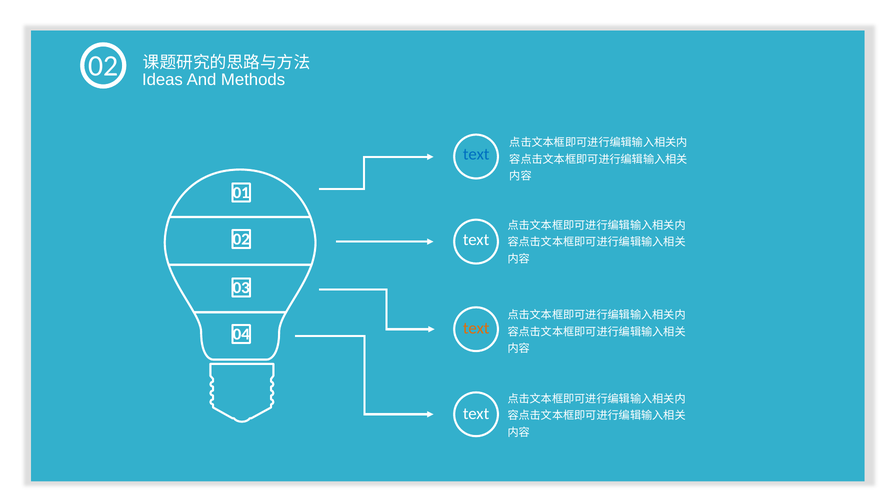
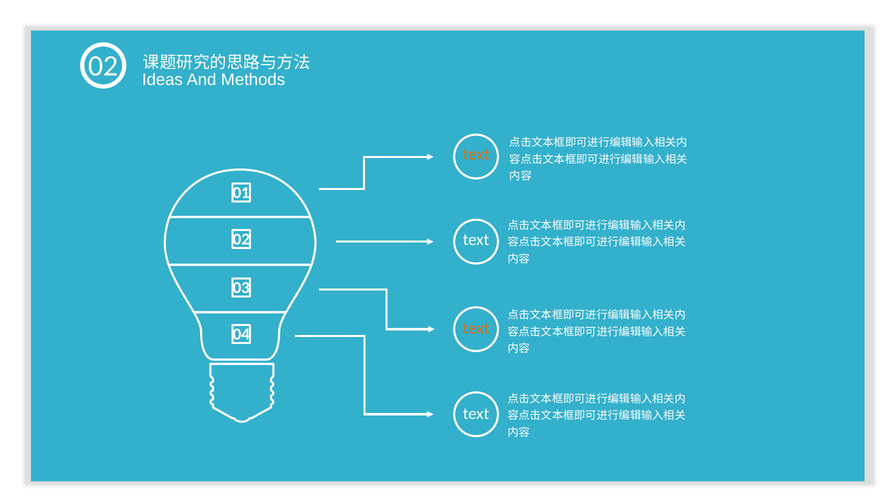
text at (476, 154) colour: blue -> orange
